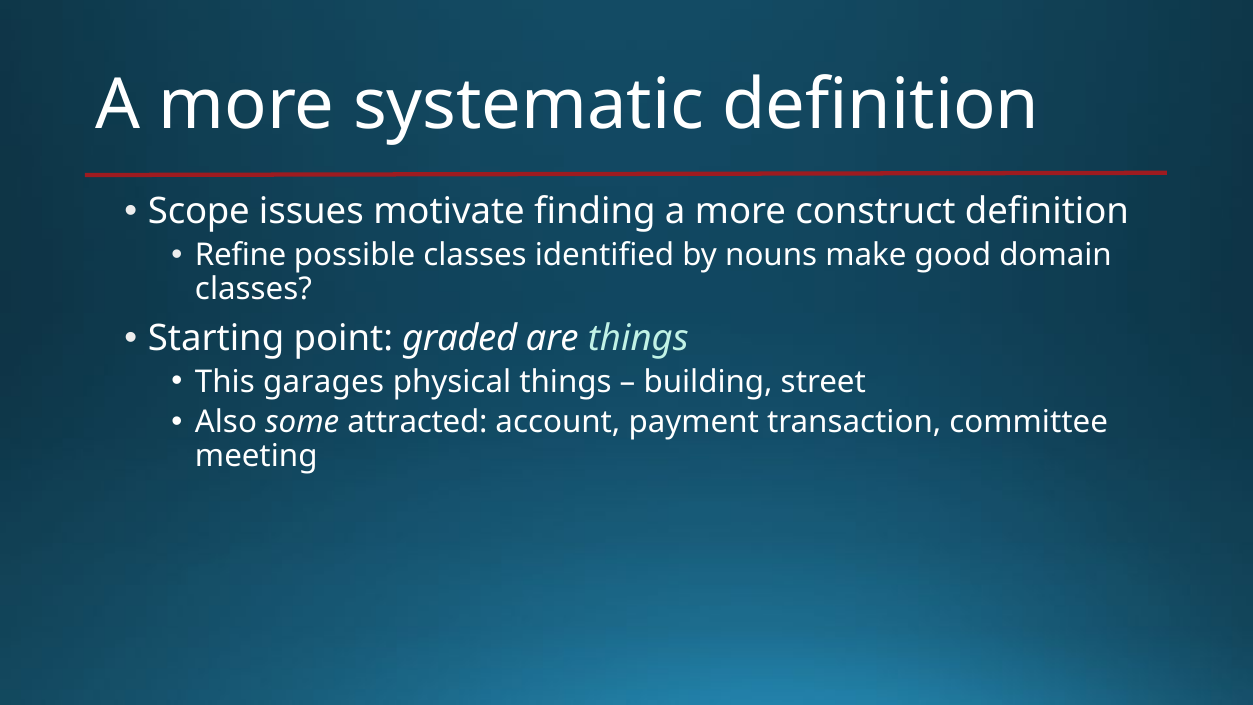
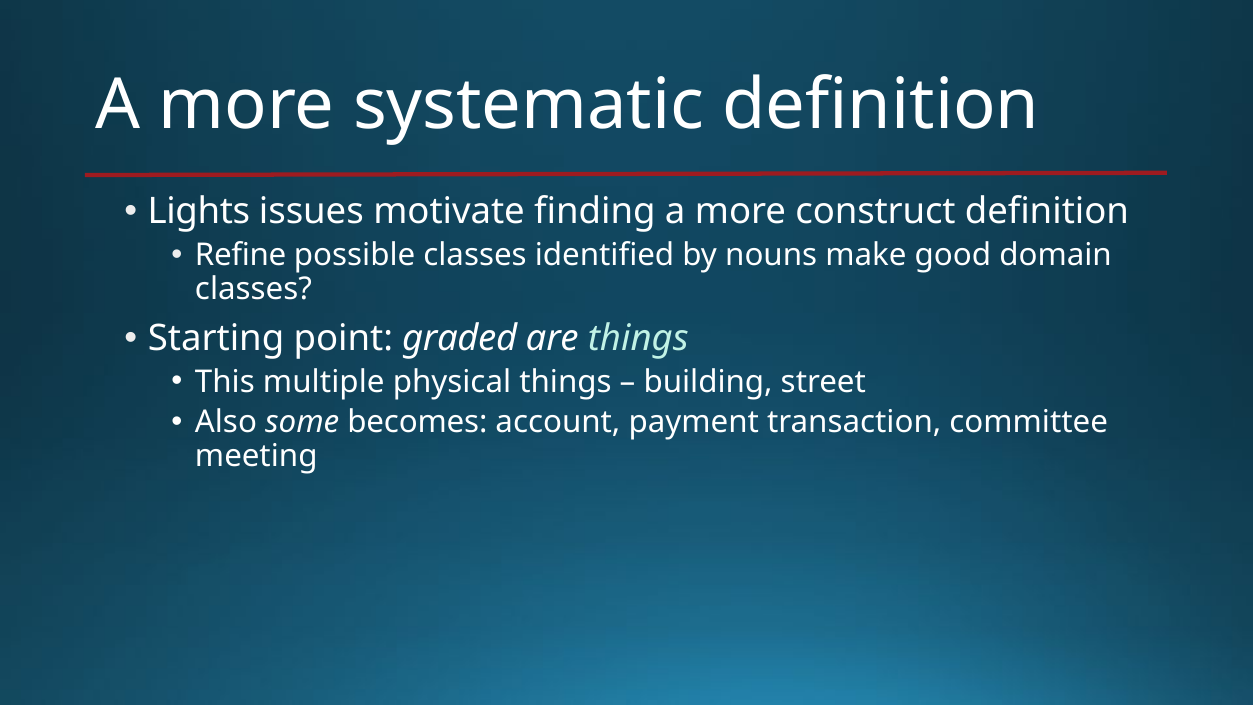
Scope: Scope -> Lights
garages: garages -> multiple
attracted: attracted -> becomes
